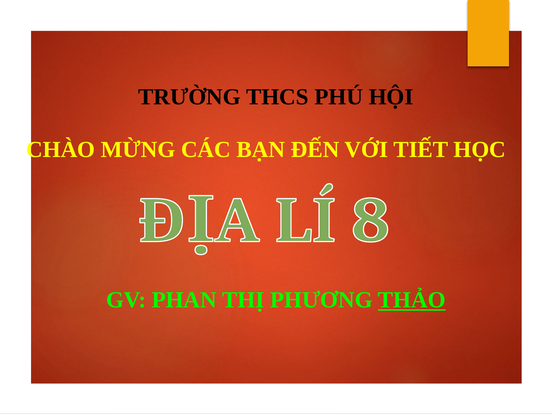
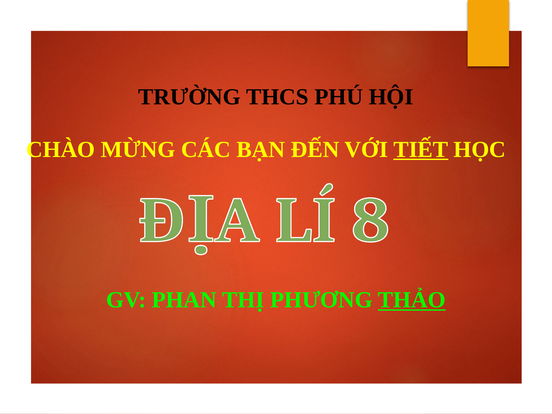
TIẾT underline: none -> present
